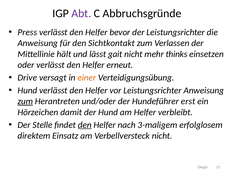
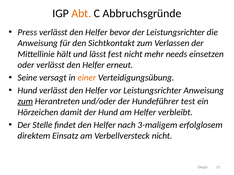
Abt colour: purple -> orange
gait: gait -> fest
thinks: thinks -> needs
Drive: Drive -> Seine
erst: erst -> test
den at (85, 125) underline: present -> none
